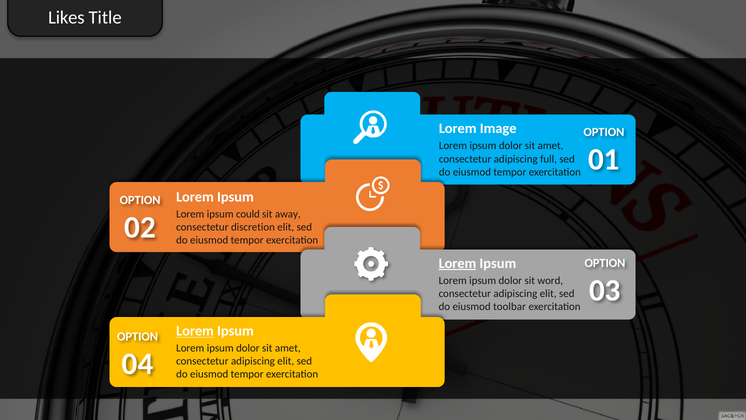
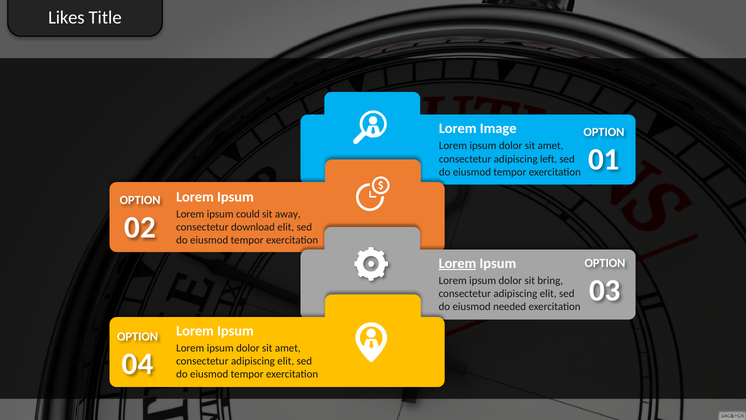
full: full -> left
discretion: discretion -> download
word: word -> bring
toolbar: toolbar -> needed
Lorem at (195, 331) underline: present -> none
